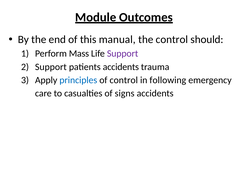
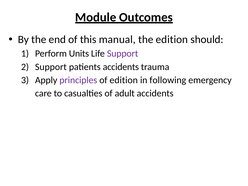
the control: control -> edition
Mass: Mass -> Units
principles colour: blue -> purple
of control: control -> edition
signs: signs -> adult
